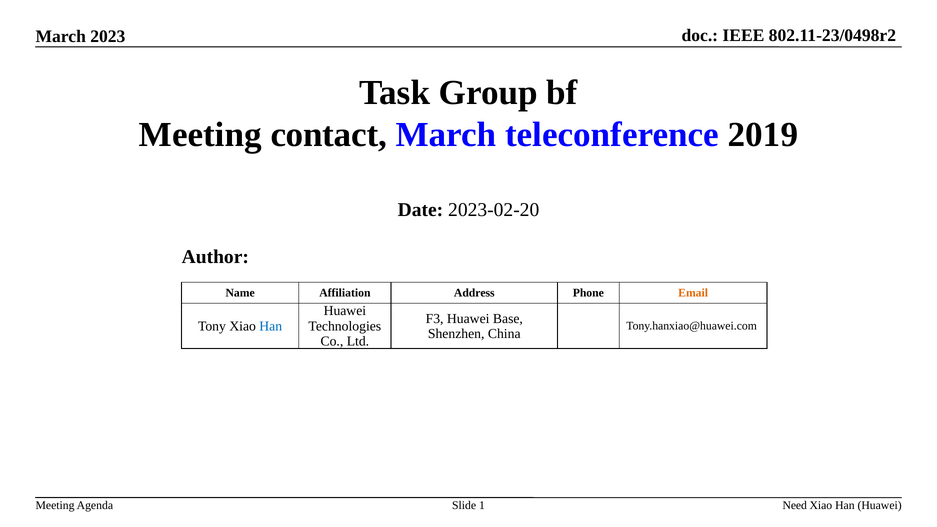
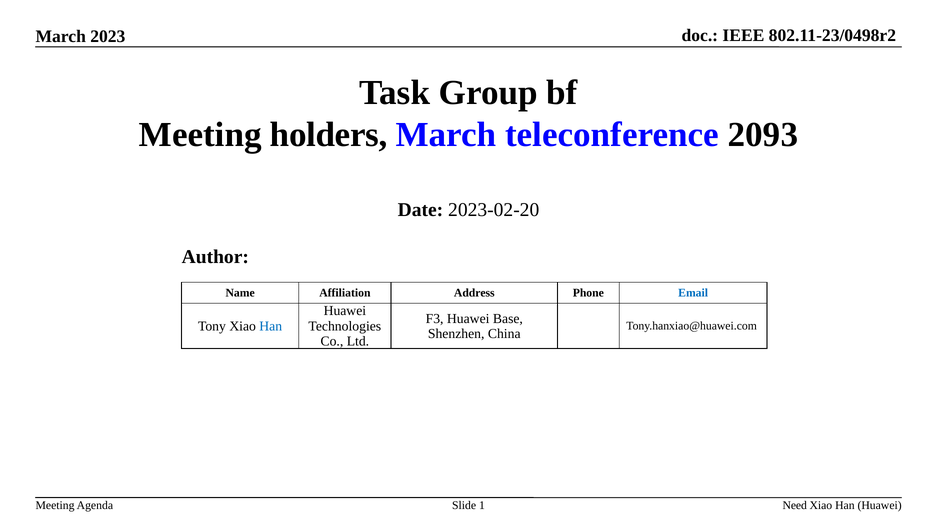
contact: contact -> holders
2019: 2019 -> 2093
Email colour: orange -> blue
